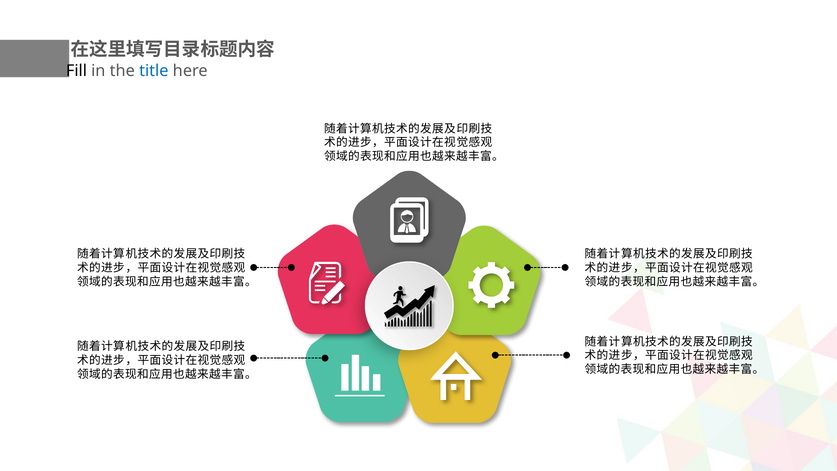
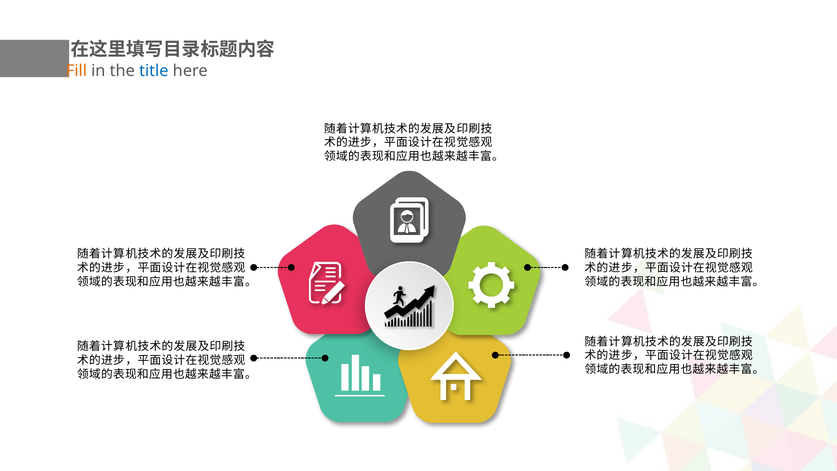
Fill colour: black -> orange
